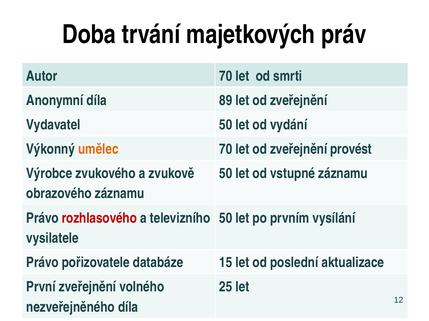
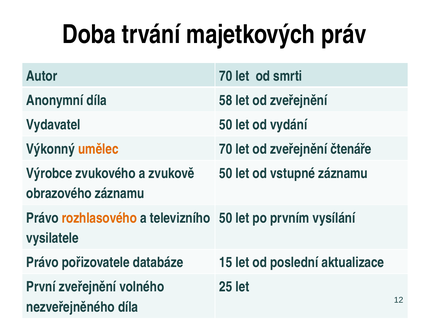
89: 89 -> 58
provést: provést -> čtenáře
rozhlasového colour: red -> orange
